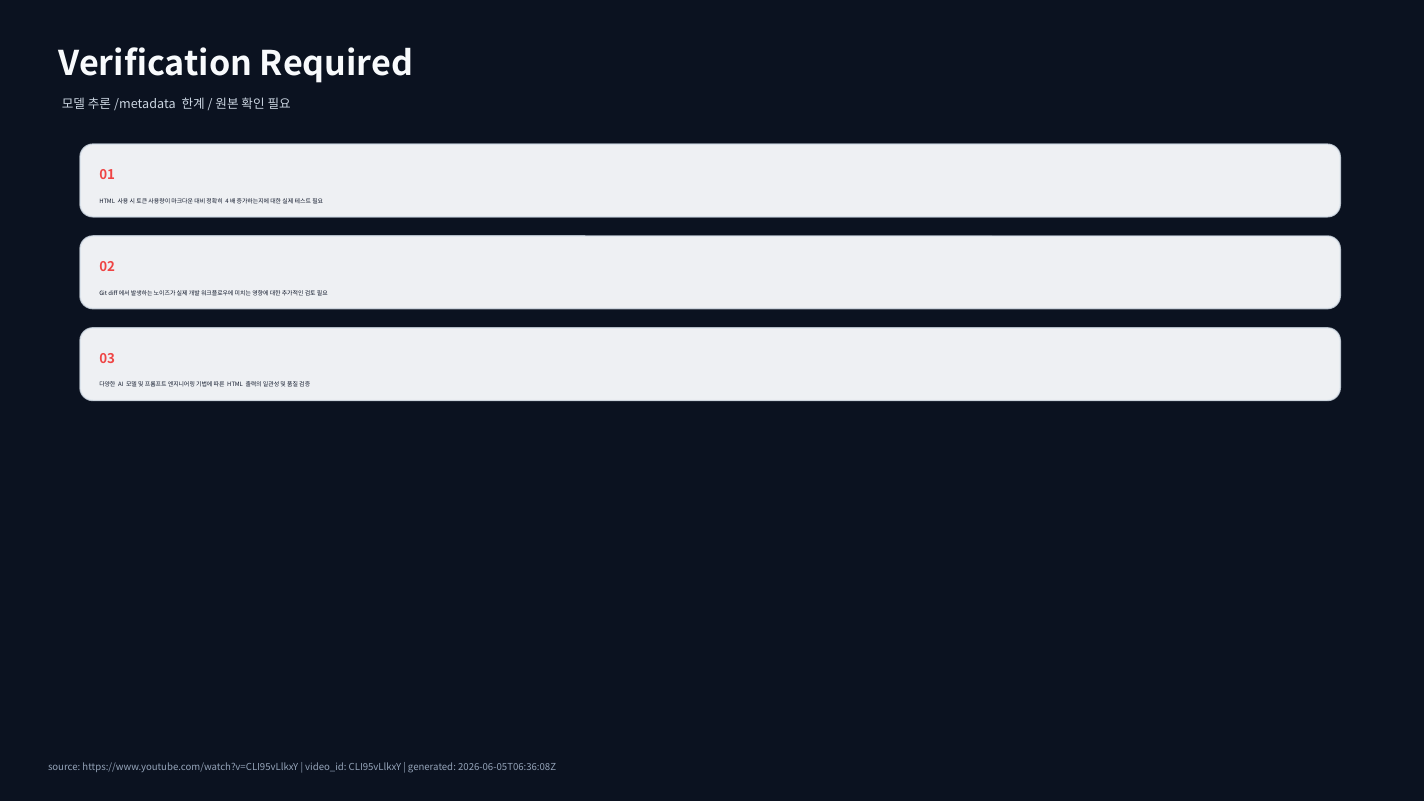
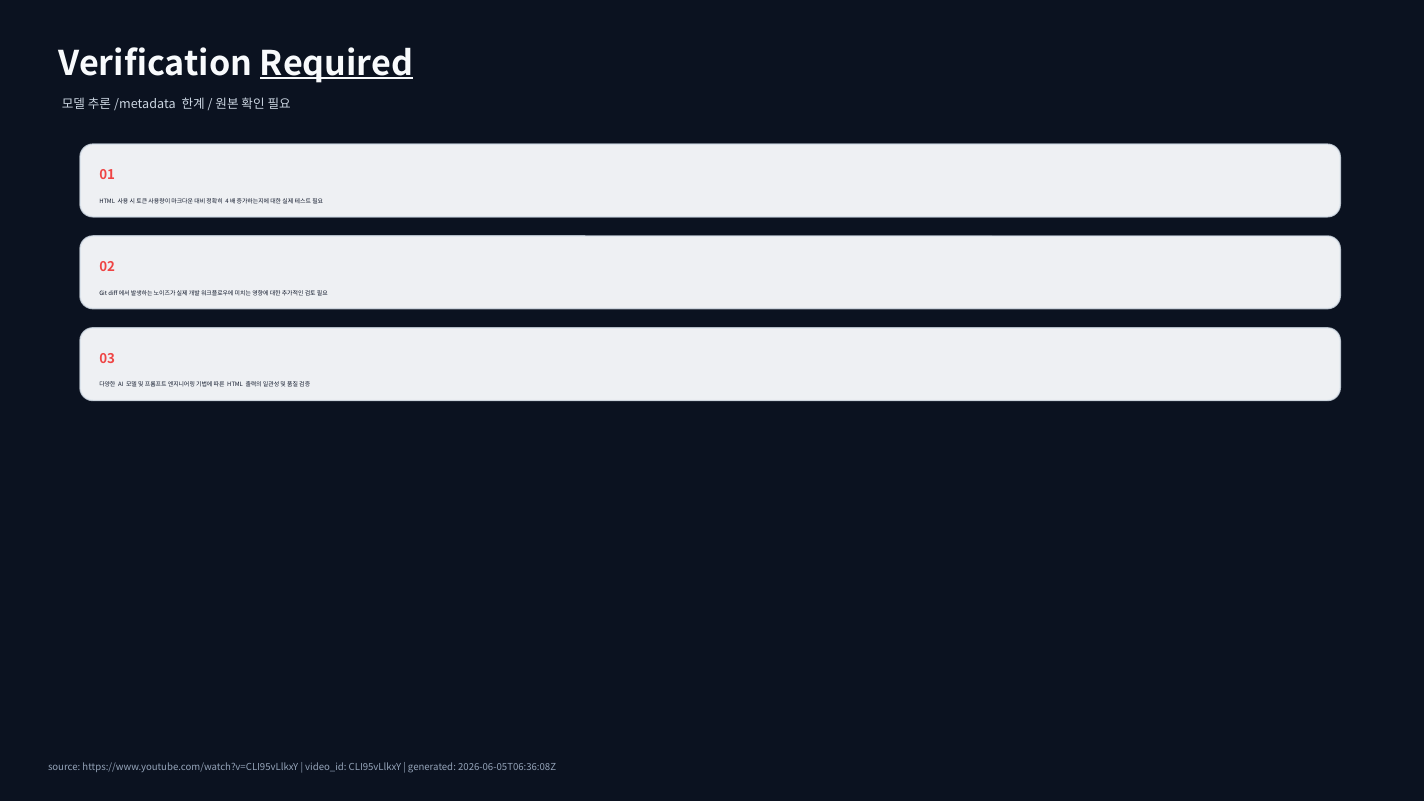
Required underline: none -> present
